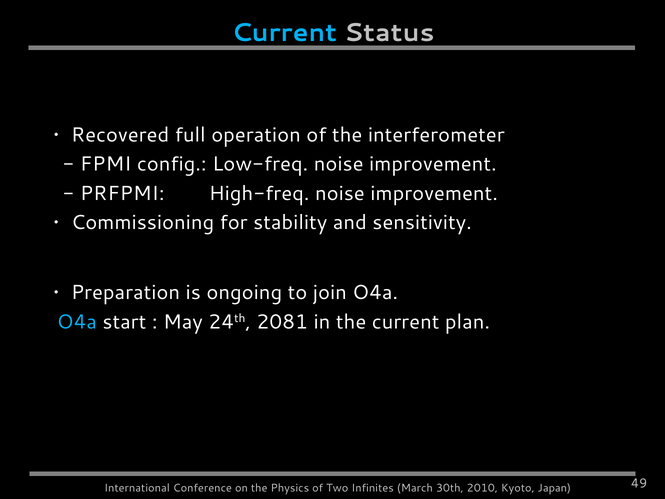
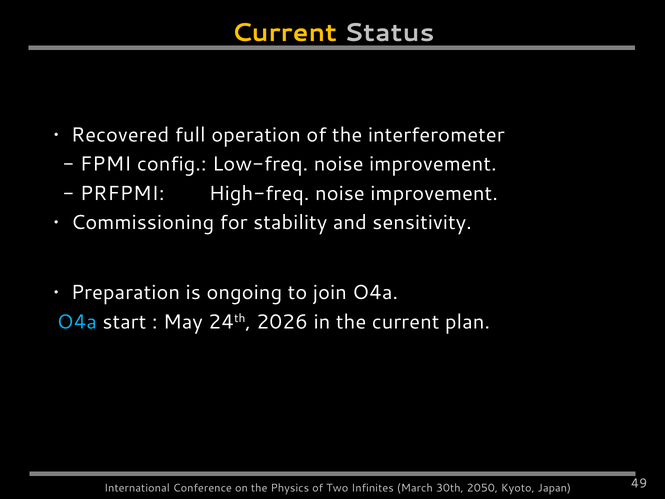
Current at (284, 33) colour: light blue -> yellow
2081: 2081 -> 2026
2010: 2010 -> 2050
